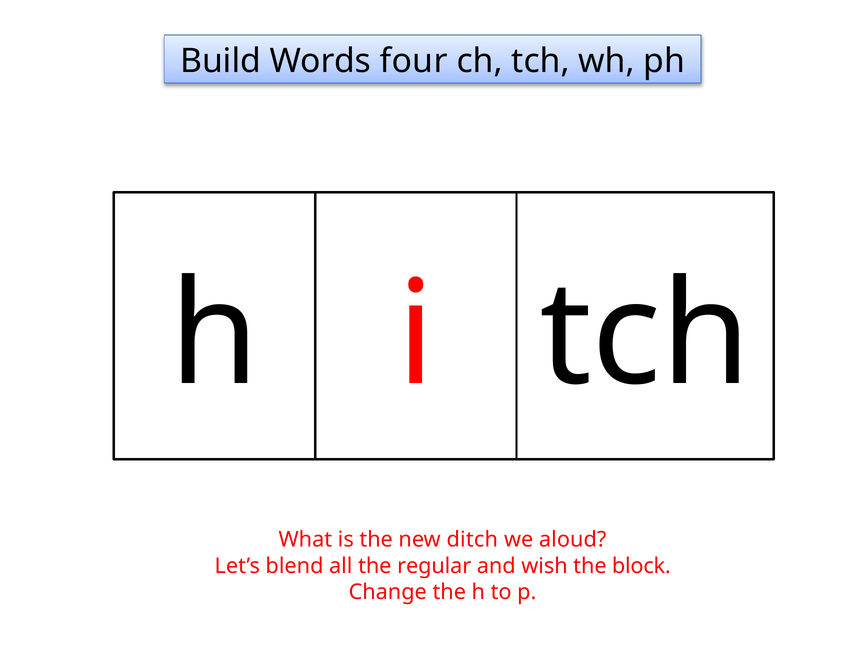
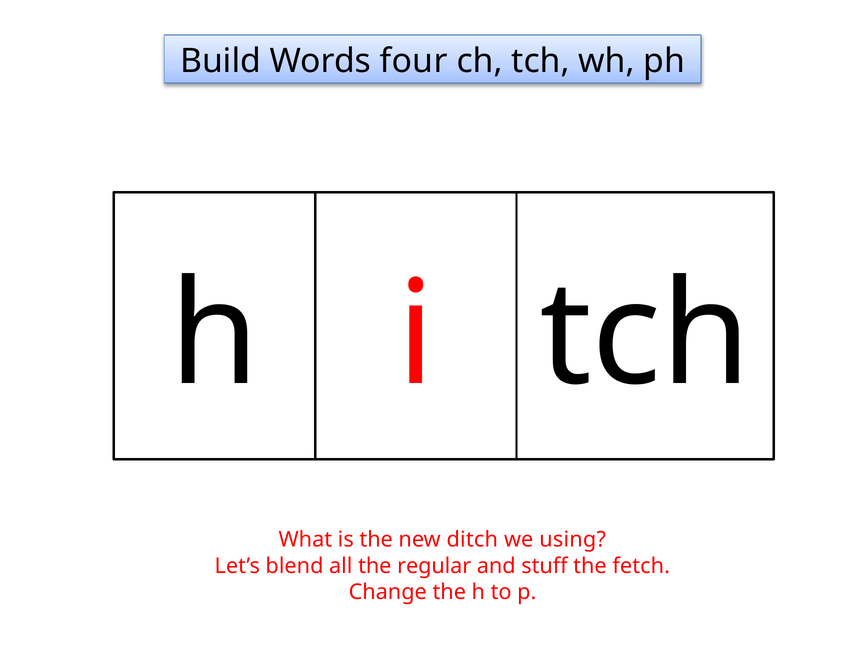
aloud: aloud -> using
wish: wish -> stuff
block: block -> fetch
